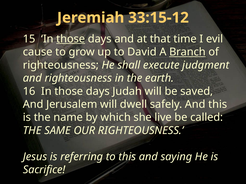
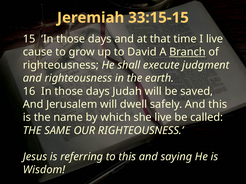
33:15-12: 33:15-12 -> 33:15-15
those at (71, 39) underline: present -> none
I evil: evil -> live
Sacrifice: Sacrifice -> Wisdom
